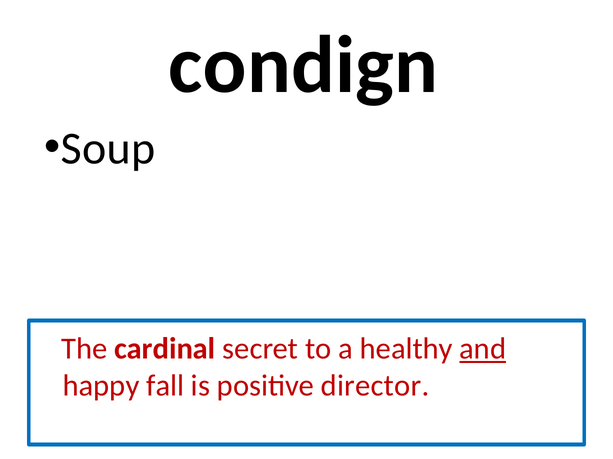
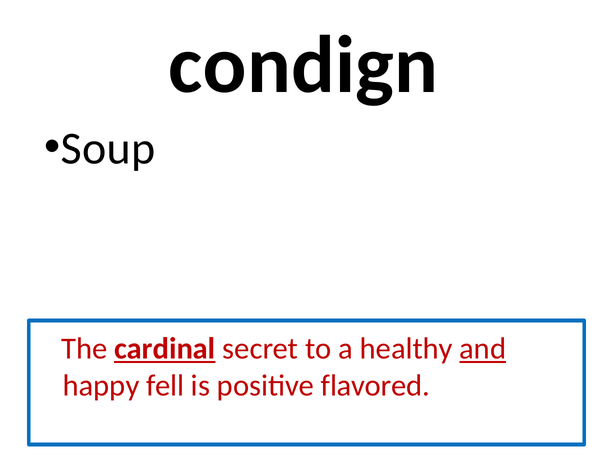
cardinal underline: none -> present
fall: fall -> fell
director: director -> flavored
